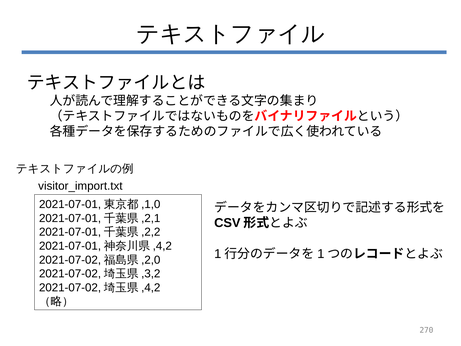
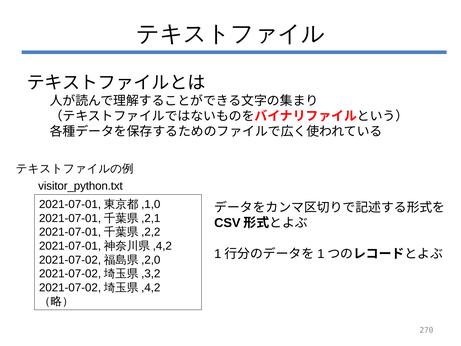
visitor_import.txt: visitor_import.txt -> visitor_python.txt
